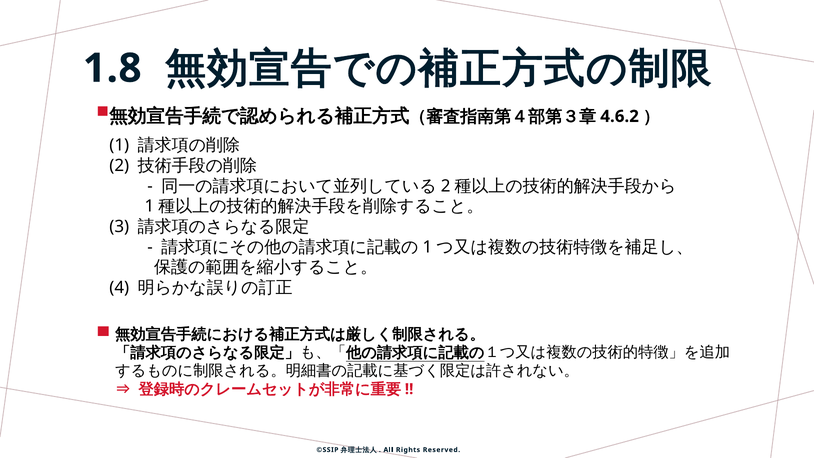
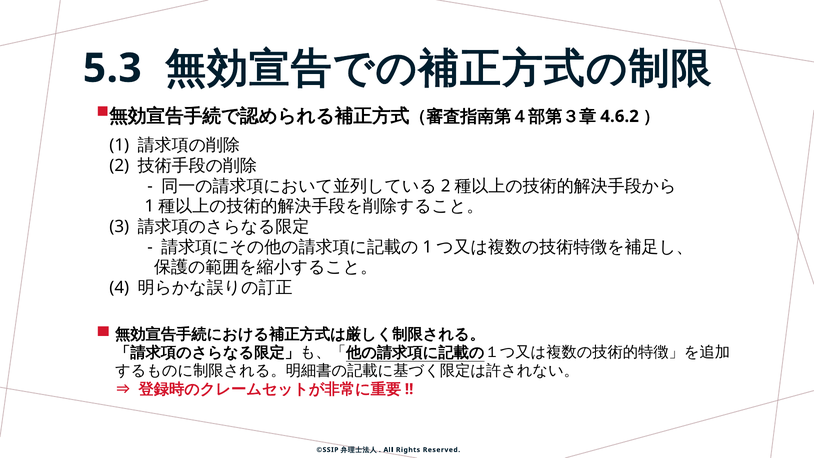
1.8: 1.8 -> 5.3
